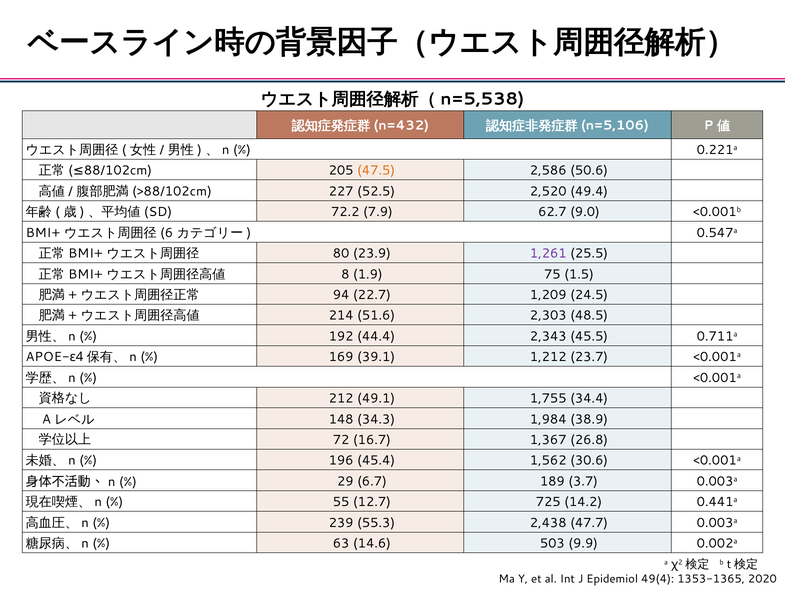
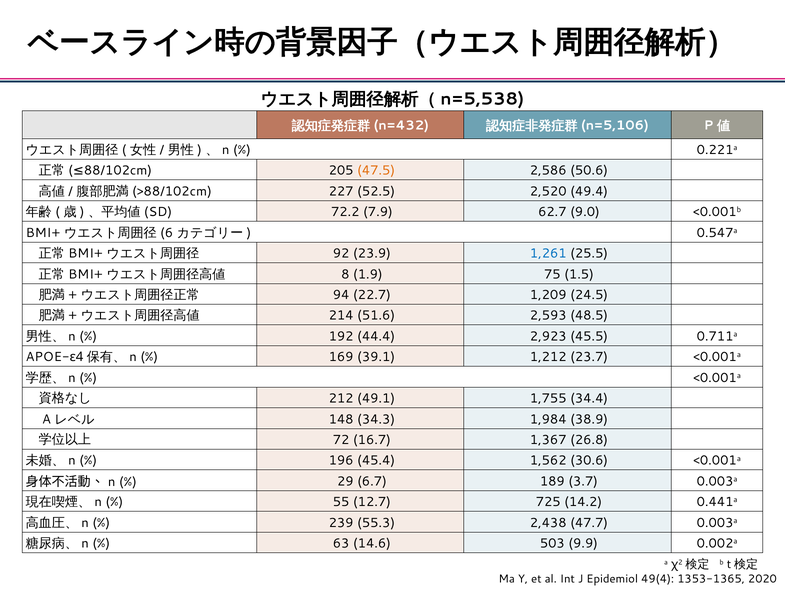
80: 80 -> 92
1,261 colour: purple -> blue
2,303: 2,303 -> 2,593
2,343: 2,343 -> 2,923
